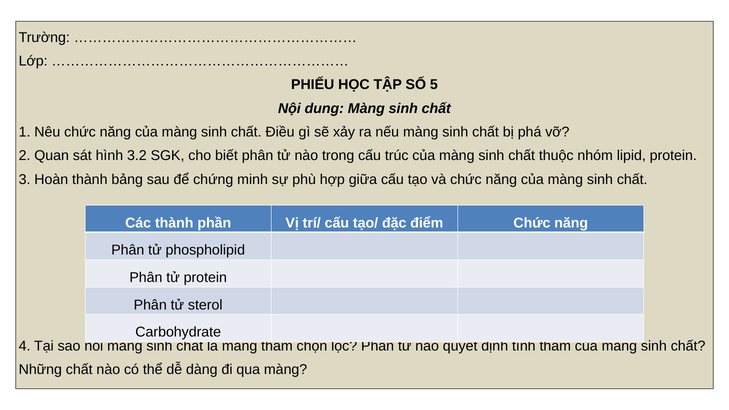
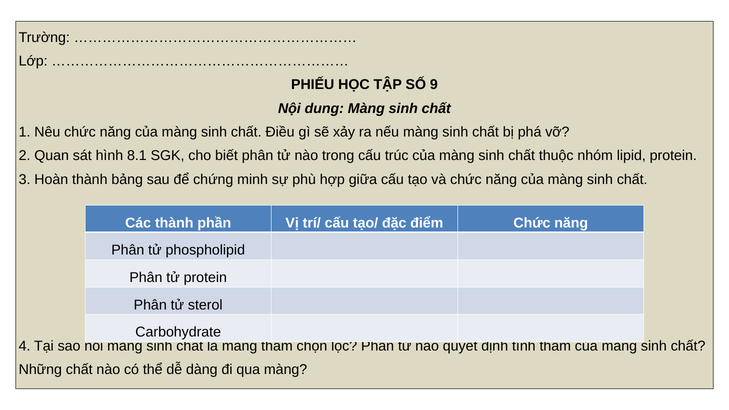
5: 5 -> 9
3.2: 3.2 -> 8.1
